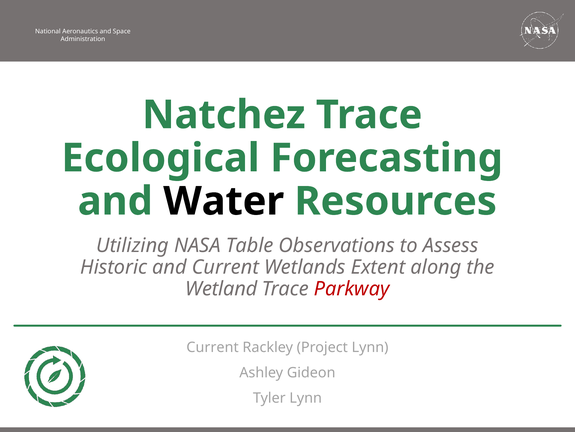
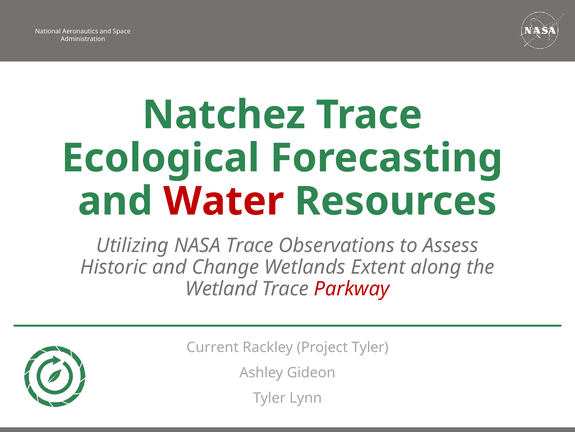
Water colour: black -> red
NASA Table: Table -> Trace
and Current: Current -> Change
Project Lynn: Lynn -> Tyler
